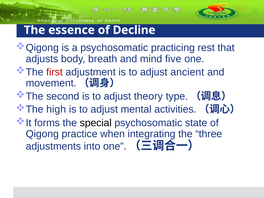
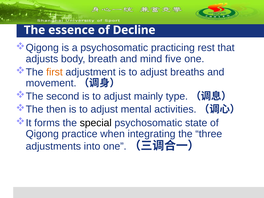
first colour: red -> orange
ancient: ancient -> breaths
theory: theory -> mainly
high: high -> then
